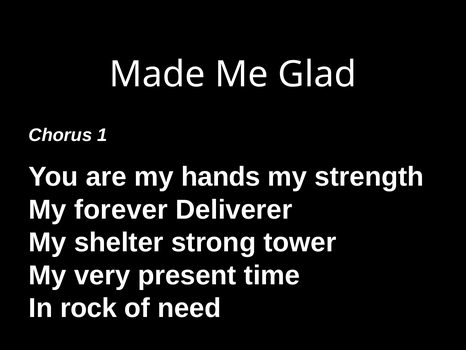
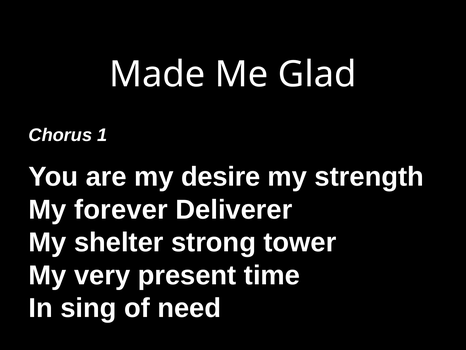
hands: hands -> desire
rock: rock -> sing
